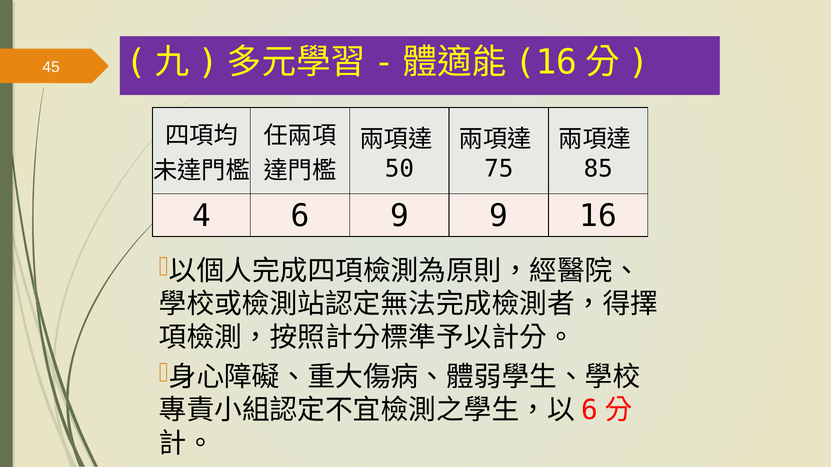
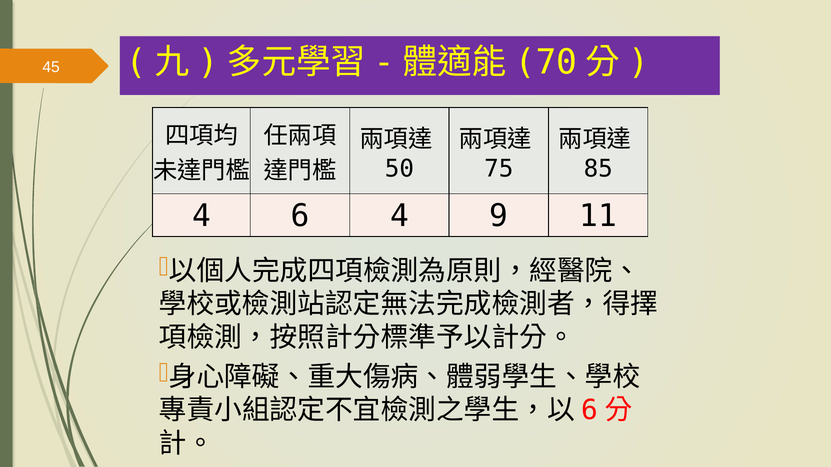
16 at (546, 63): 16 -> 70
6 9: 9 -> 4
9 16: 16 -> 11
